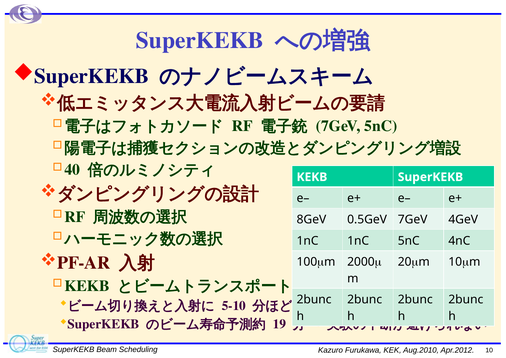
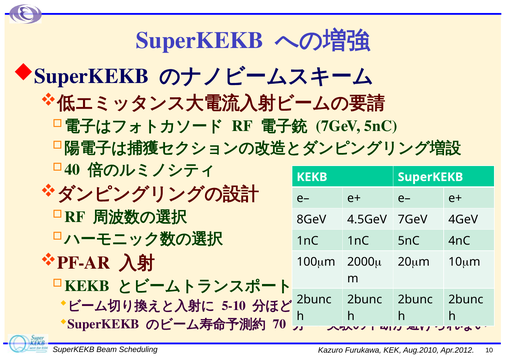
0.5GeV: 0.5GeV -> 4.5GeV
19: 19 -> 70
